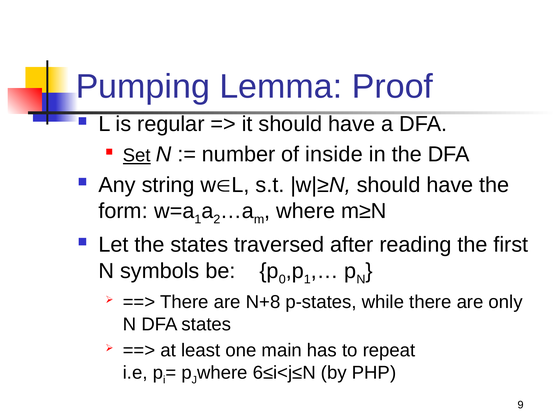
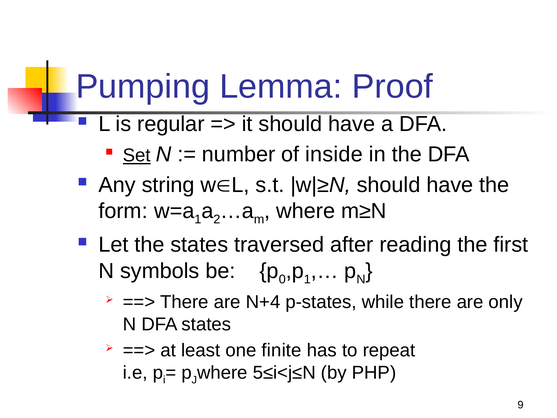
N+8: N+8 -> N+4
main: main -> finite
6≤i<j≤N: 6≤i<j≤N -> 5≤i<j≤N
